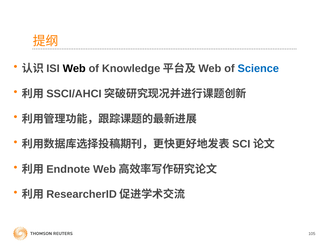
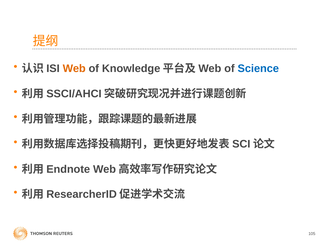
Web colour: black -> orange
